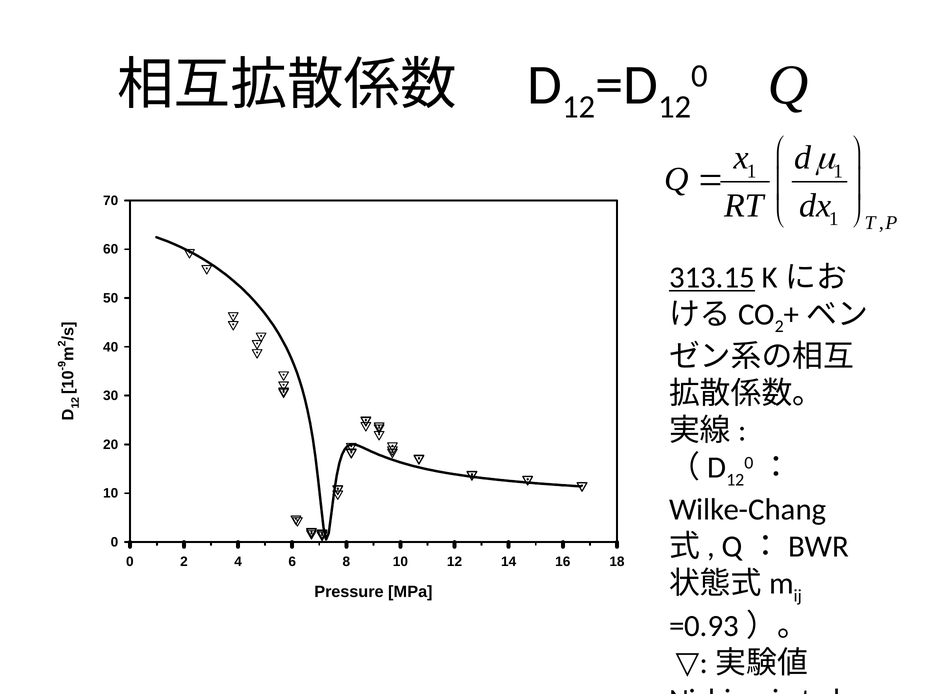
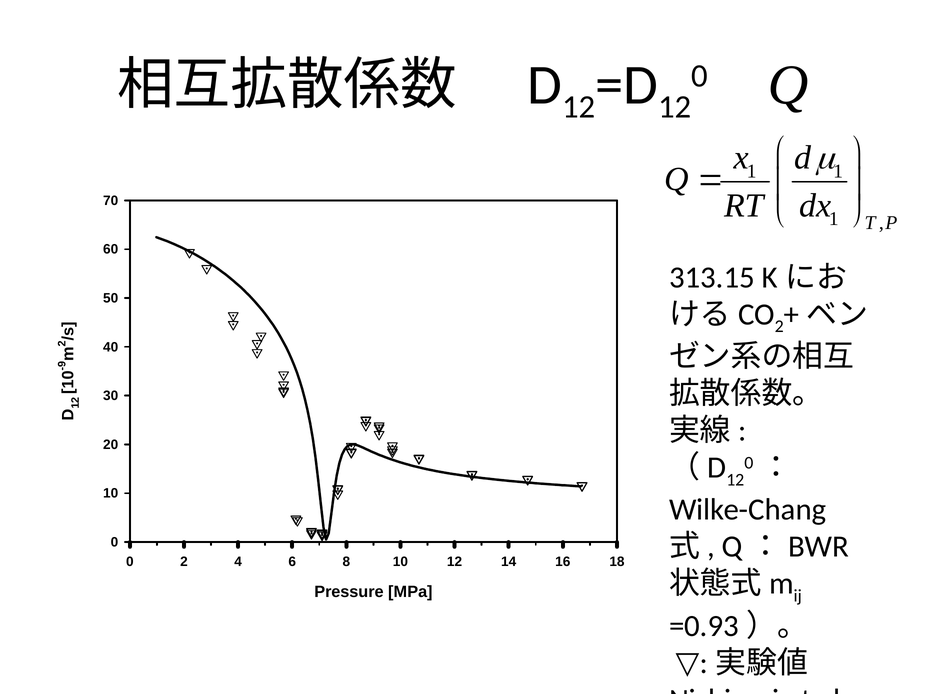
313.15 underline: present -> none
